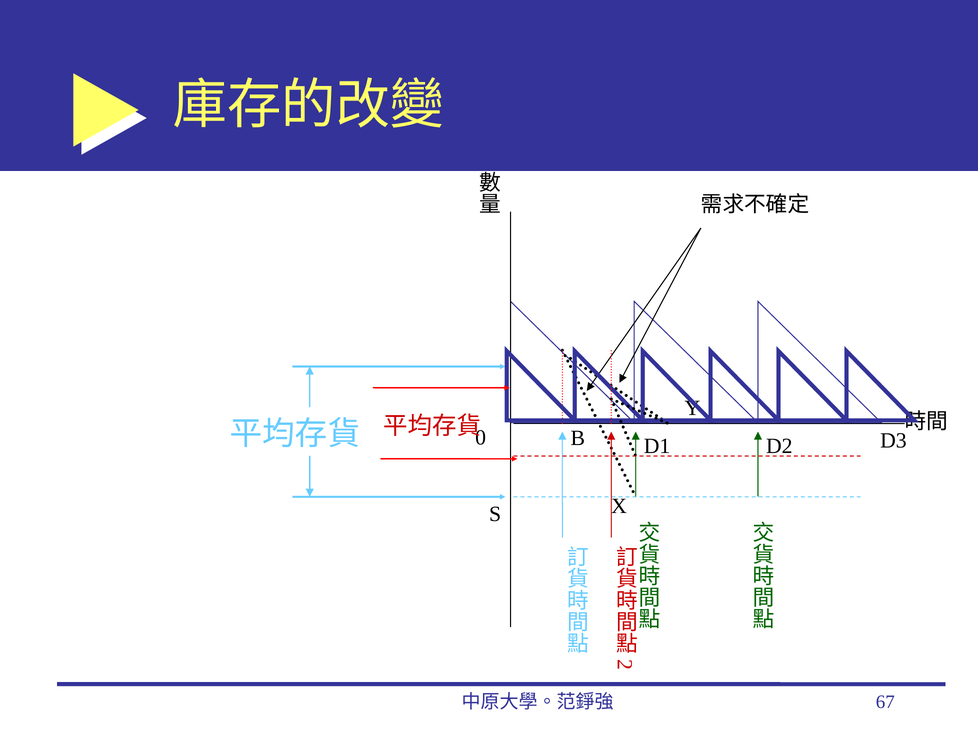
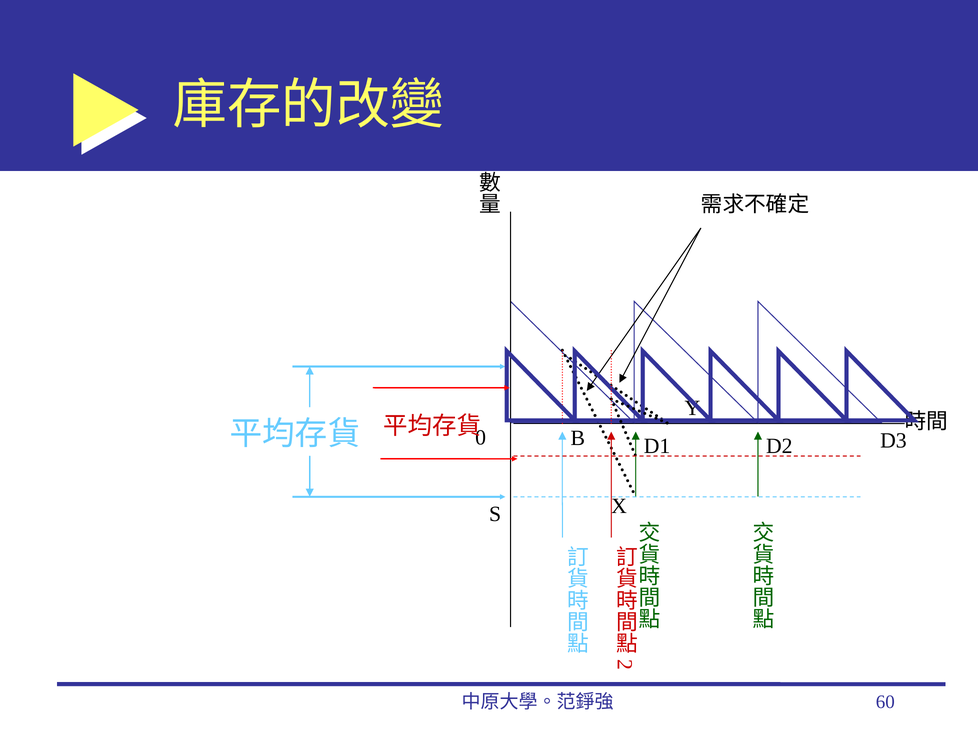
67: 67 -> 60
